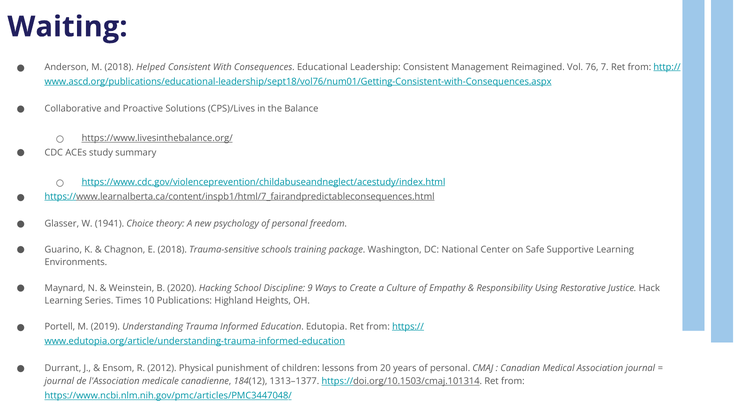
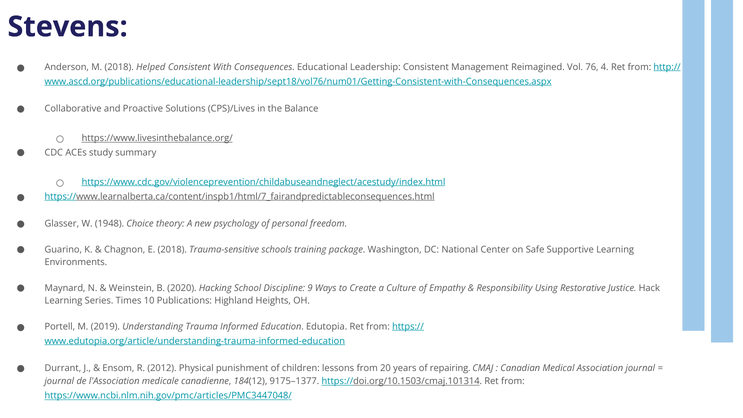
Waiting: Waiting -> Stevens
7: 7 -> 4
1941: 1941 -> 1948
years of personal: personal -> repairing
1313–1377: 1313–1377 -> 9175–1377
